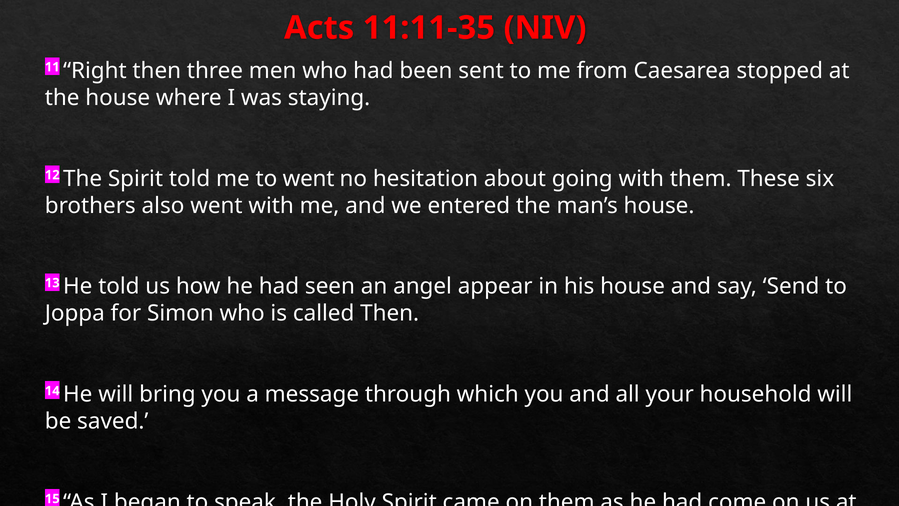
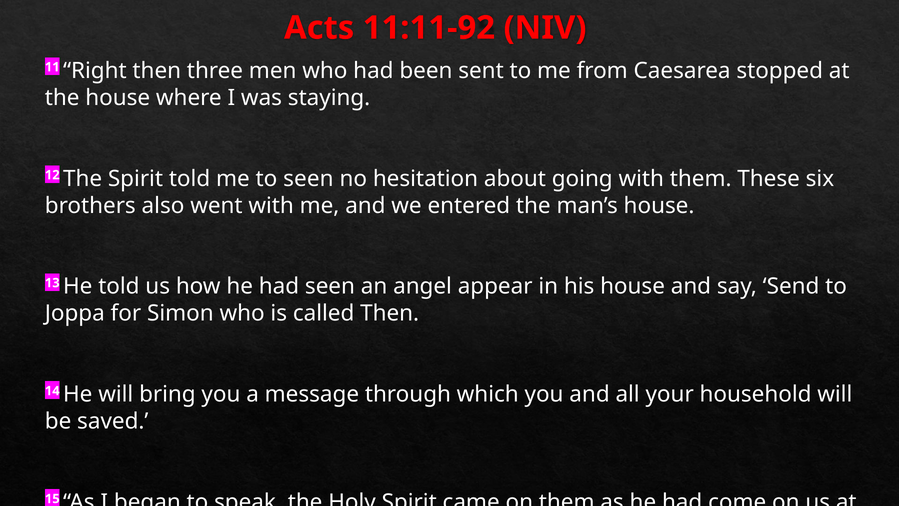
11:11-35: 11:11-35 -> 11:11-92
to went: went -> seen
